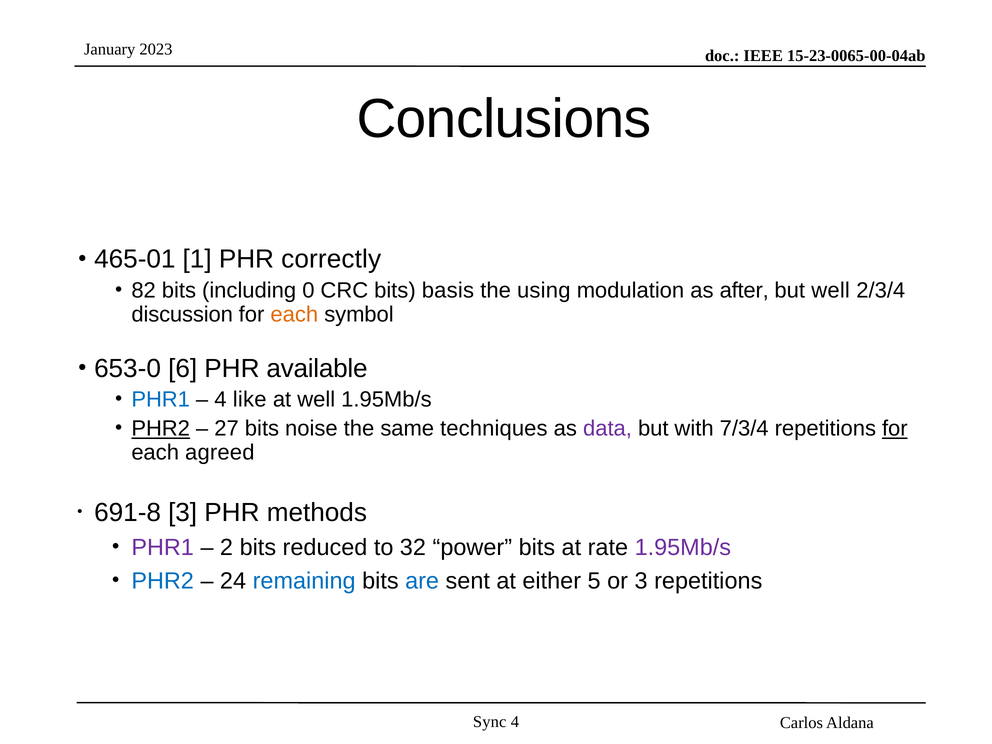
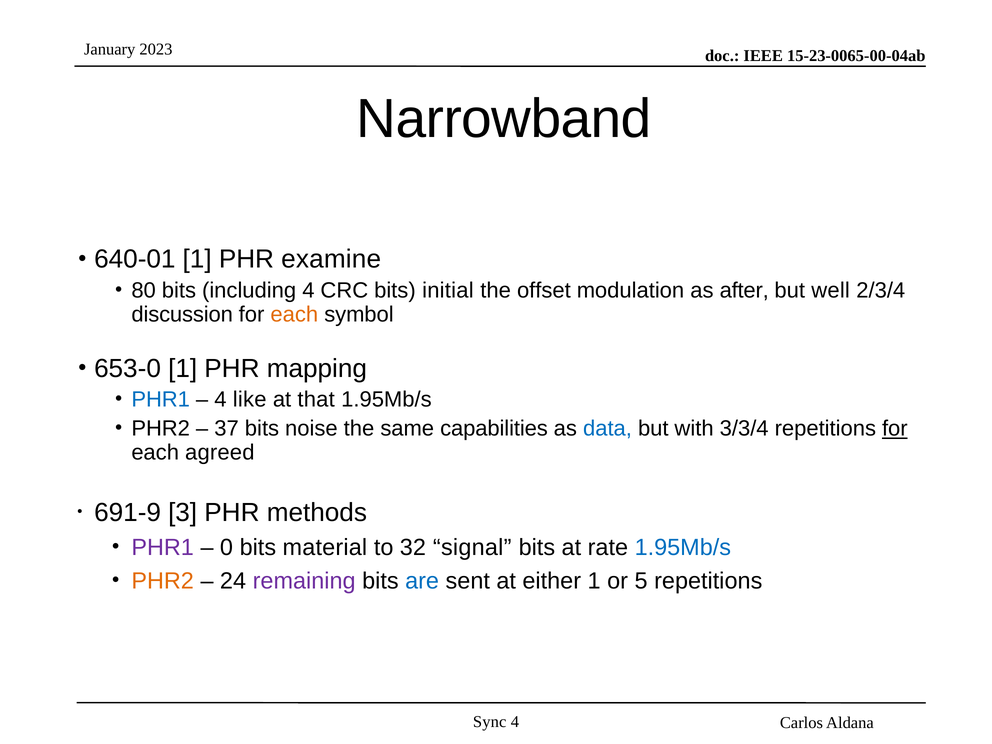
Conclusions: Conclusions -> Narrowband
465-01: 465-01 -> 640-01
correctly: correctly -> examine
82: 82 -> 80
including 0: 0 -> 4
basis: basis -> initial
using: using -> offset
653-0 6: 6 -> 1
available: available -> mapping
at well: well -> that
PHR2 at (161, 429) underline: present -> none
27: 27 -> 37
techniques: techniques -> capabilities
data colour: purple -> blue
7/3/4: 7/3/4 -> 3/3/4
691-8: 691-8 -> 691-9
2: 2 -> 0
reduced: reduced -> material
power: power -> signal
1.95Mb/s at (683, 548) colour: purple -> blue
PHR2 at (163, 581) colour: blue -> orange
remaining colour: blue -> purple
either 5: 5 -> 1
or 3: 3 -> 5
